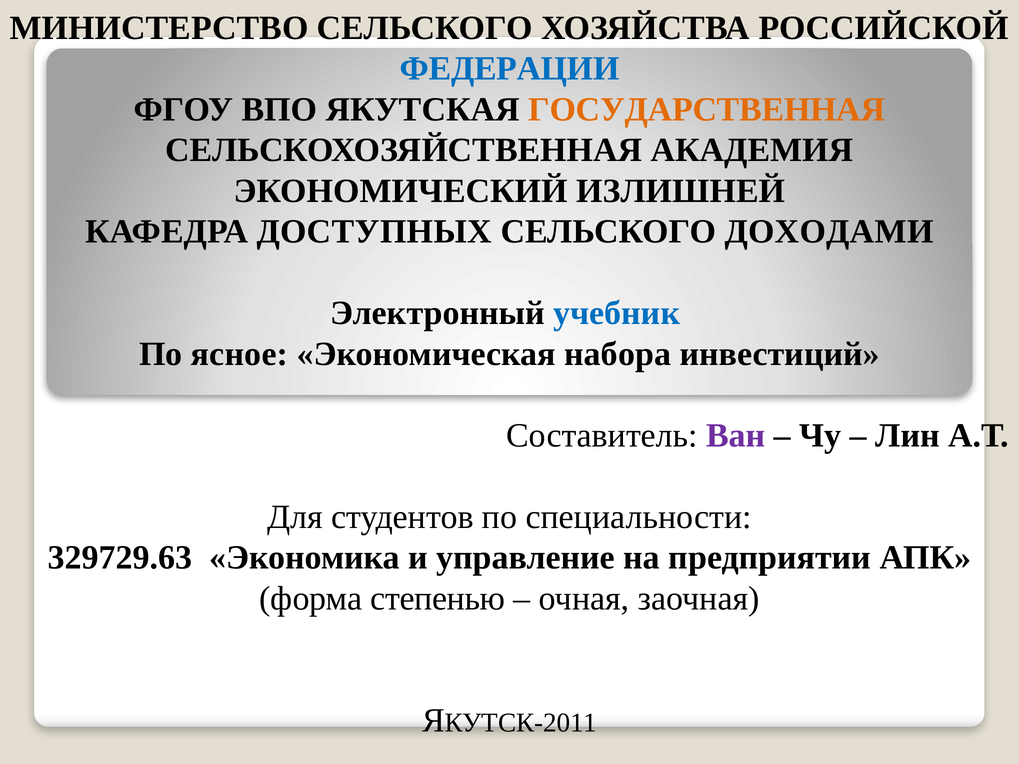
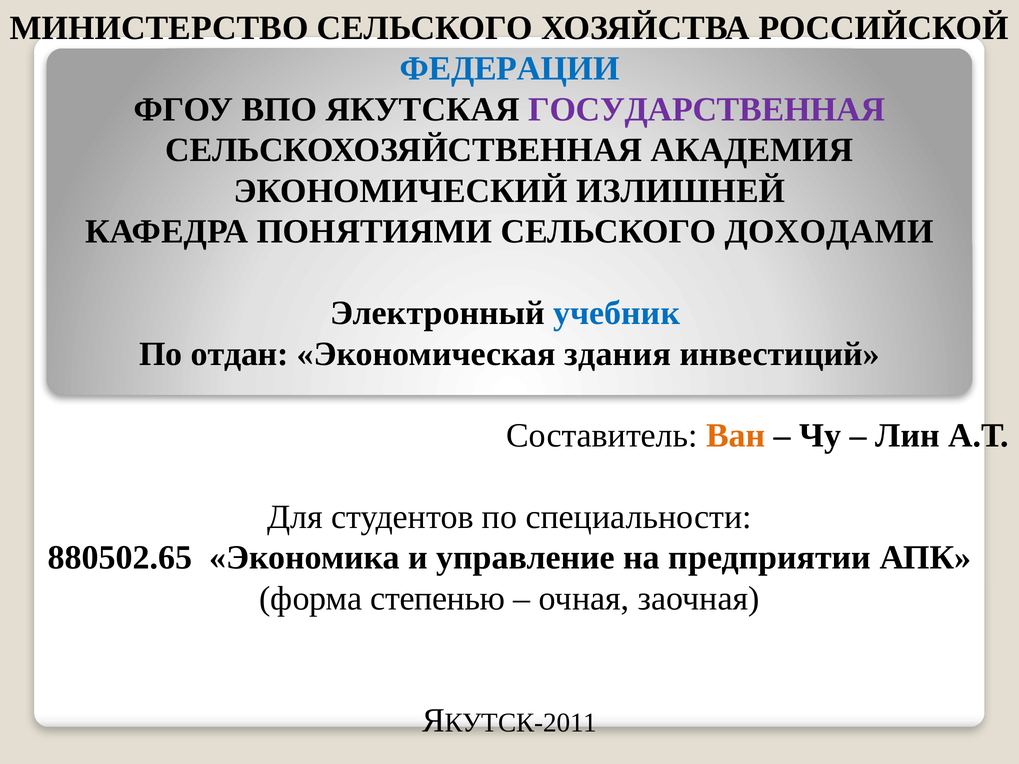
ГОСУДАРСТВЕННАЯ colour: orange -> purple
ДОСТУПНЫХ: ДОСТУПНЫХ -> ПОНЯТИЯМИ
ясное: ясное -> отдан
набора: набора -> здания
Ван colour: purple -> orange
329729.63: 329729.63 -> 880502.65
